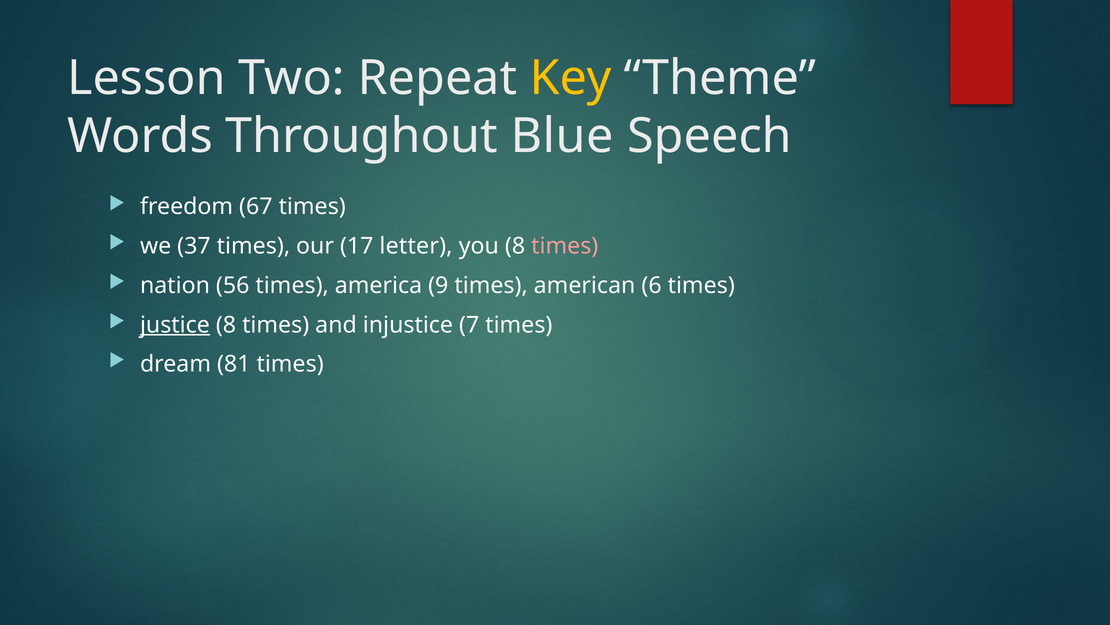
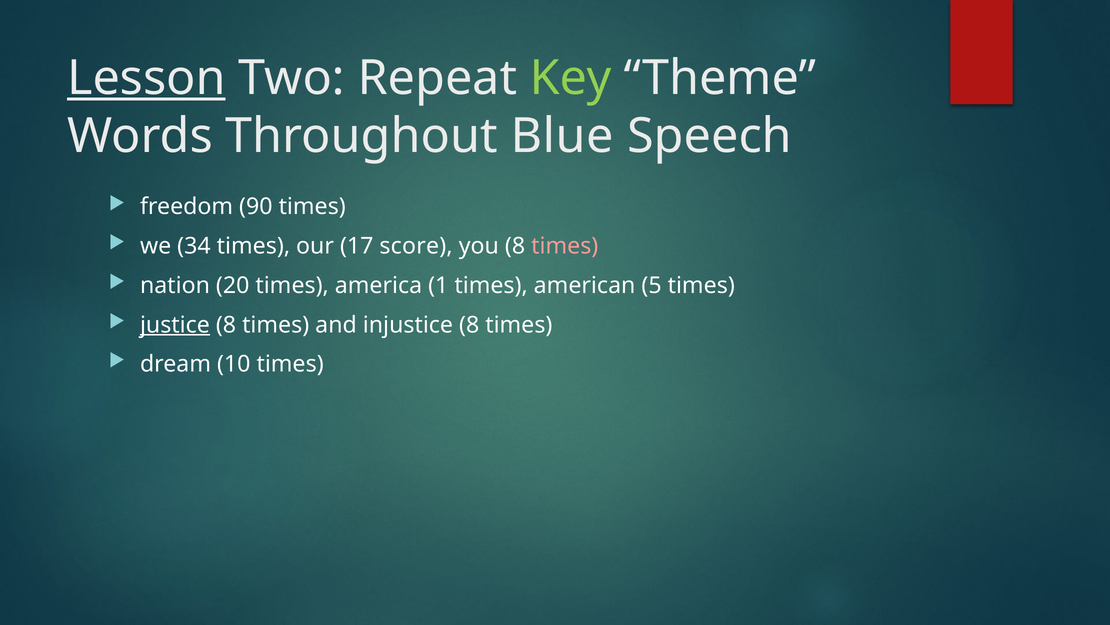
Lesson underline: none -> present
Key colour: yellow -> light green
67: 67 -> 90
37: 37 -> 34
letter: letter -> score
56: 56 -> 20
9: 9 -> 1
6: 6 -> 5
injustice 7: 7 -> 8
81: 81 -> 10
